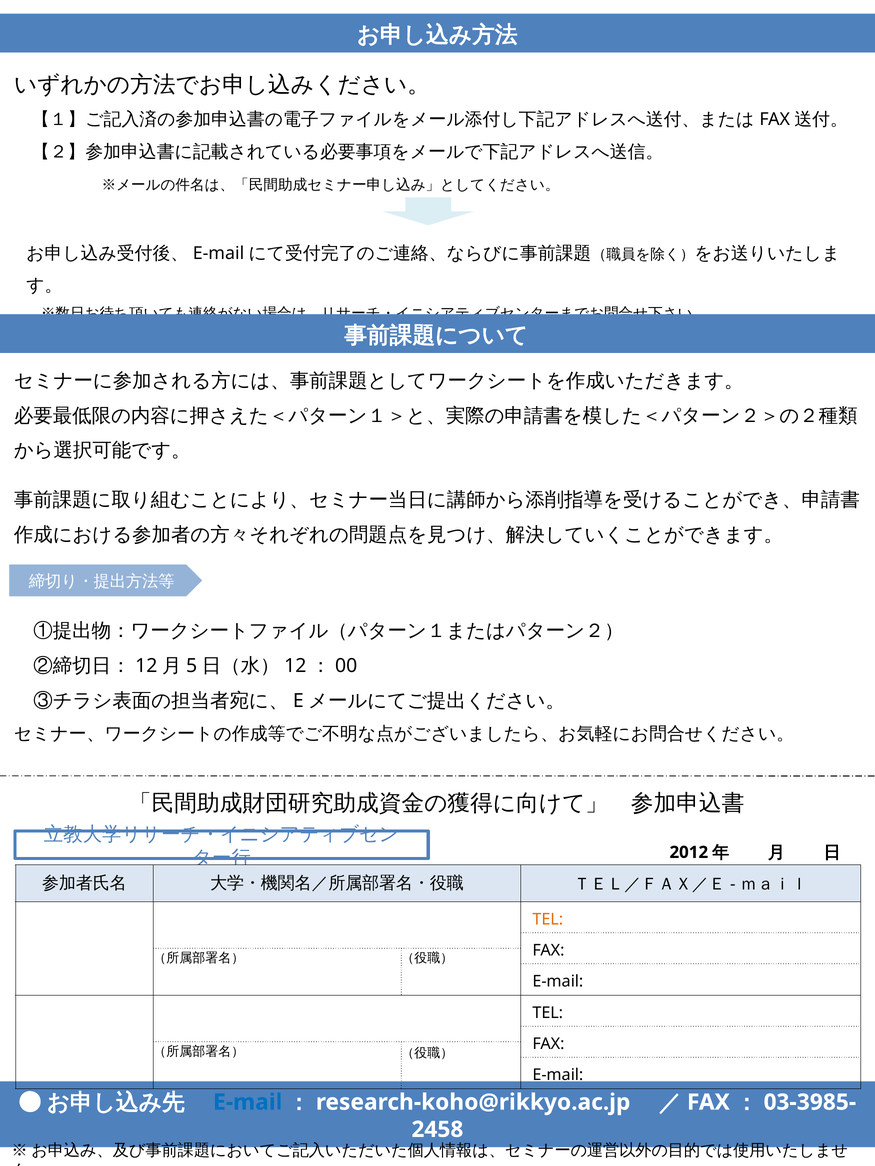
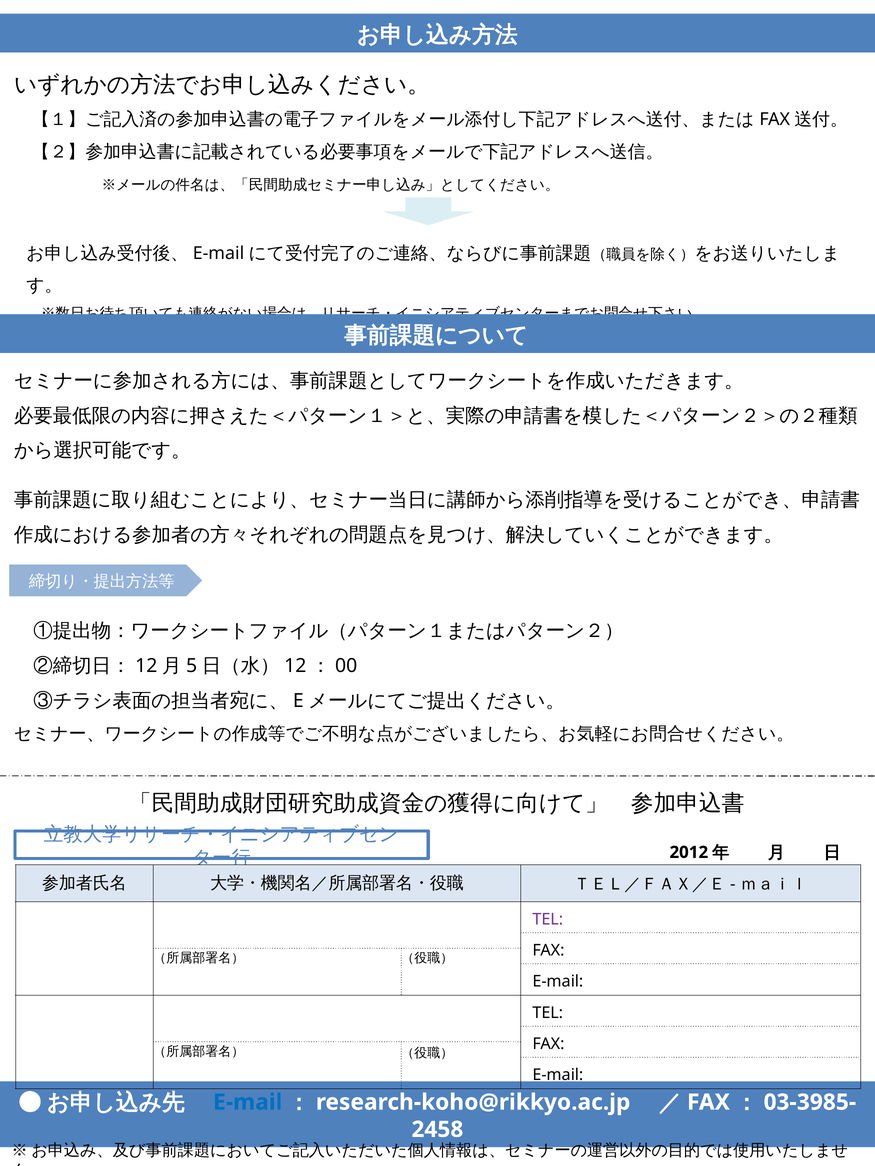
TEL at (548, 920) colour: orange -> purple
